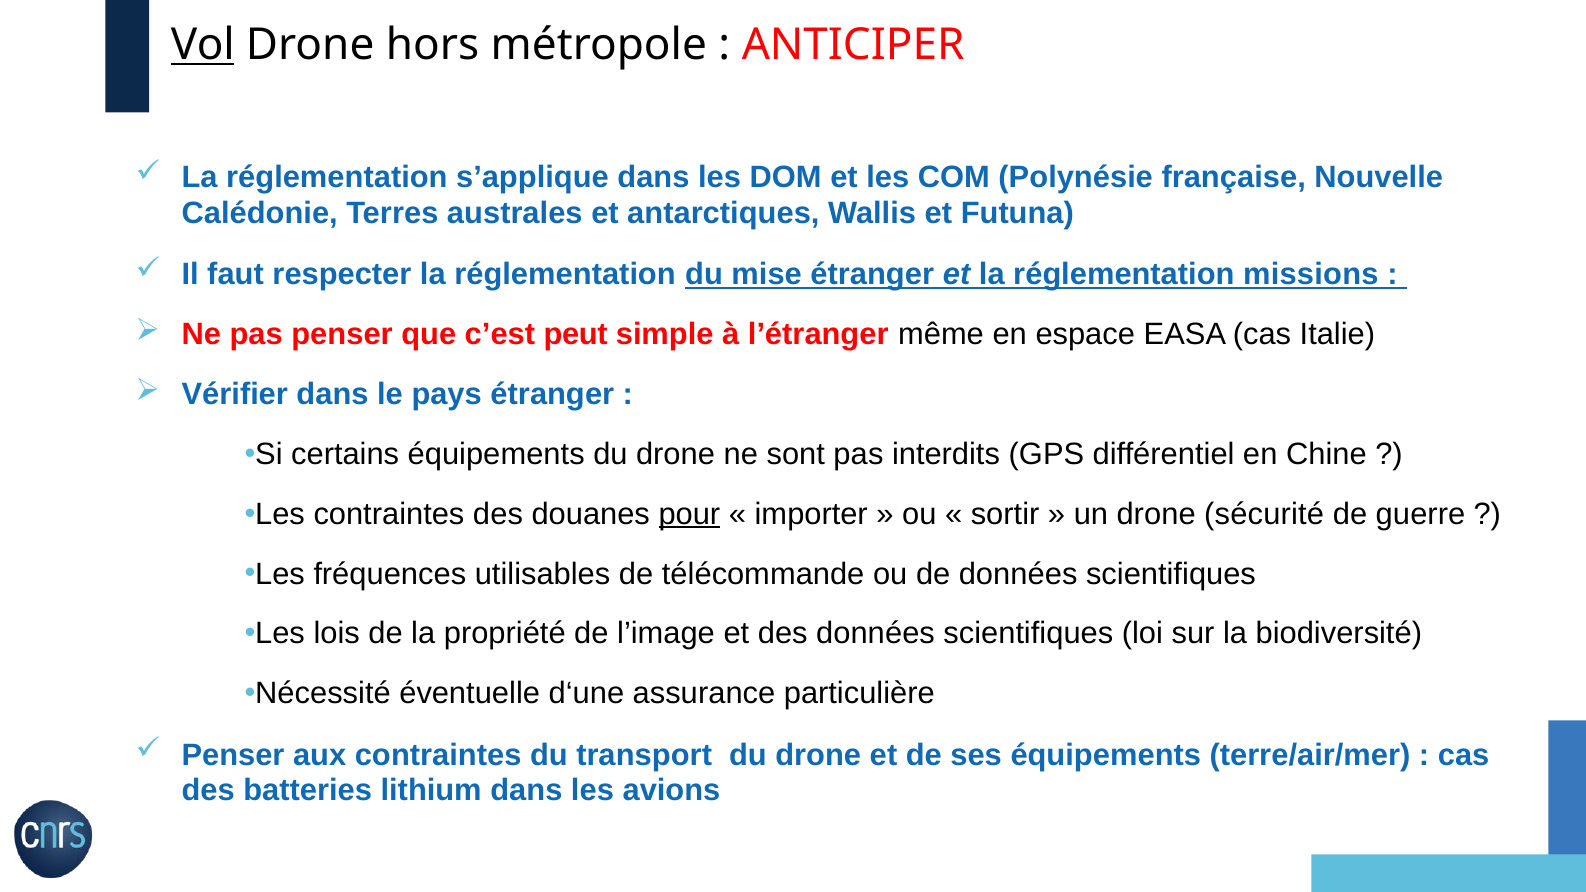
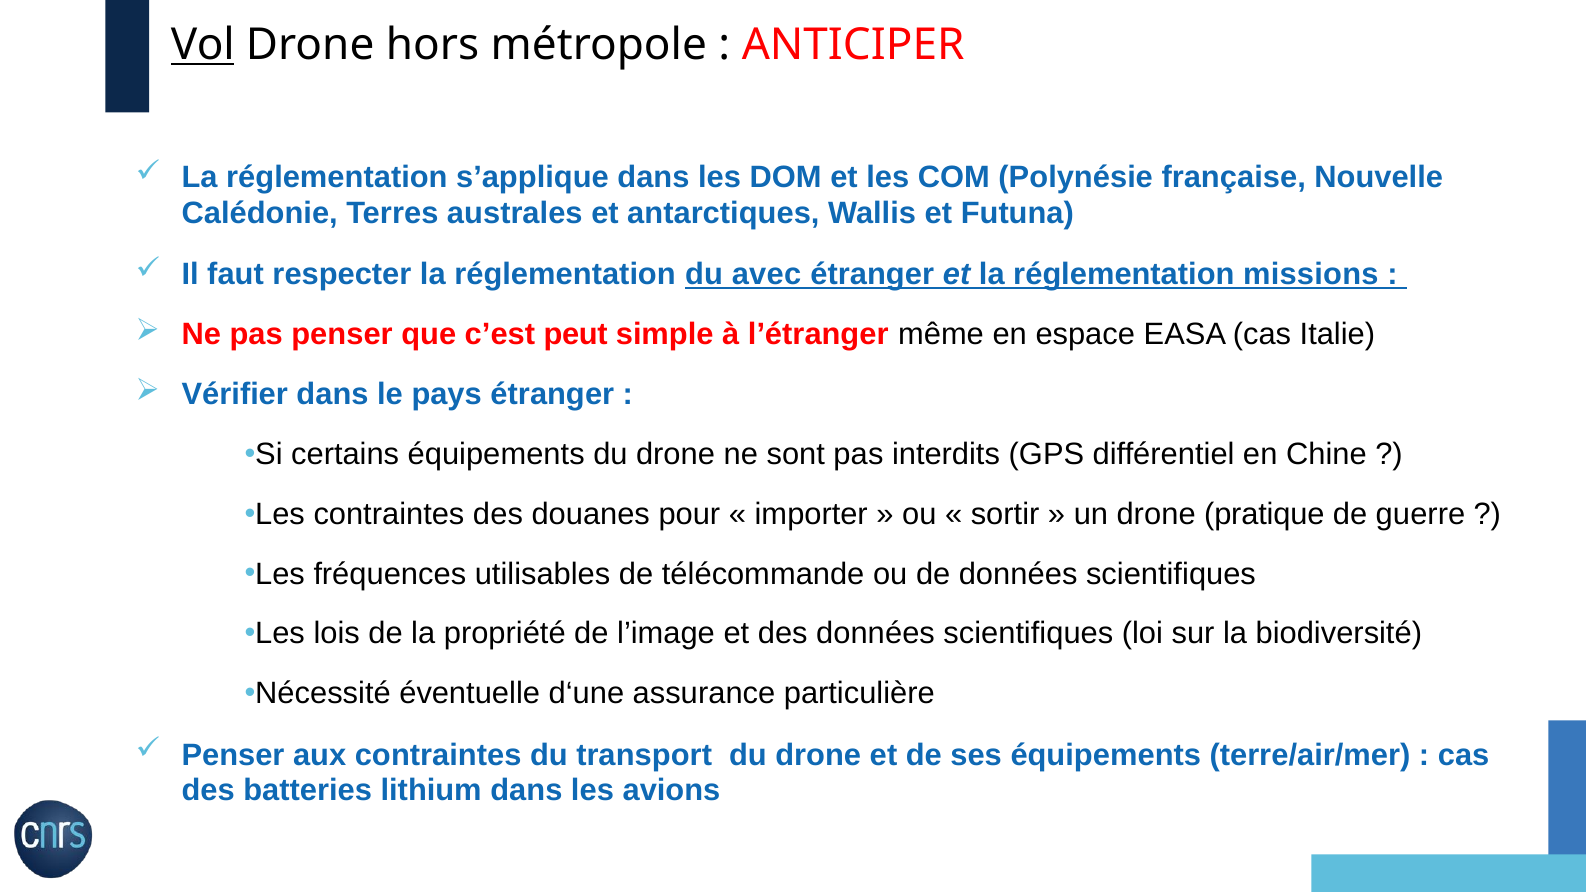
mise: mise -> avec
pour underline: present -> none
sécurité: sécurité -> pratique
